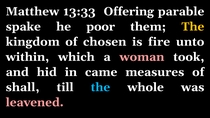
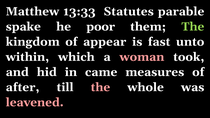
Offering: Offering -> Statutes
The at (193, 27) colour: yellow -> light green
chosen: chosen -> appear
fire: fire -> fast
shall: shall -> after
the at (100, 87) colour: light blue -> pink
